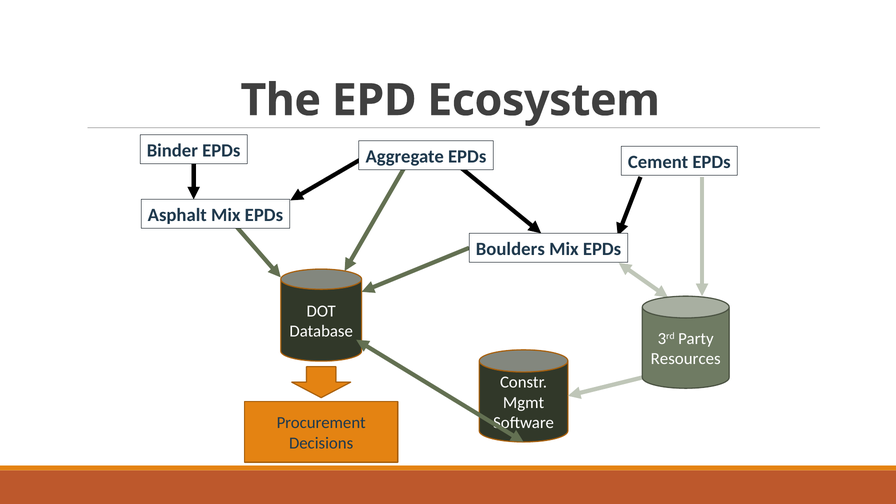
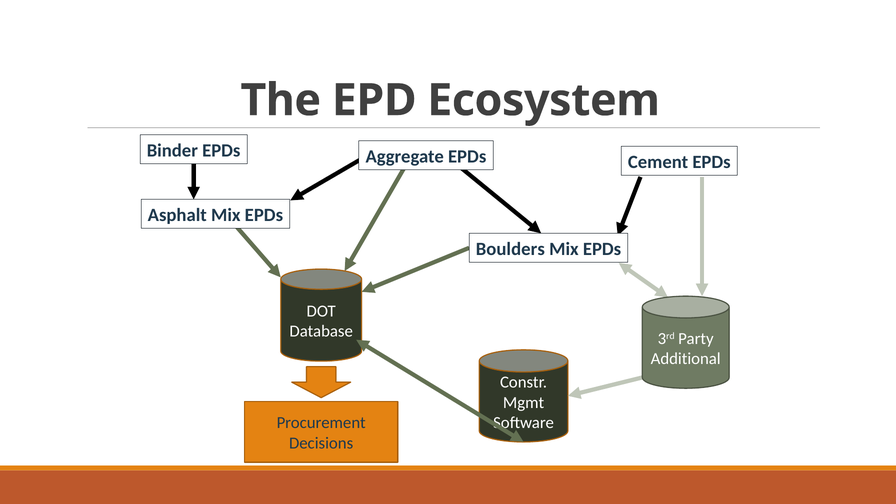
Resources: Resources -> Additional
